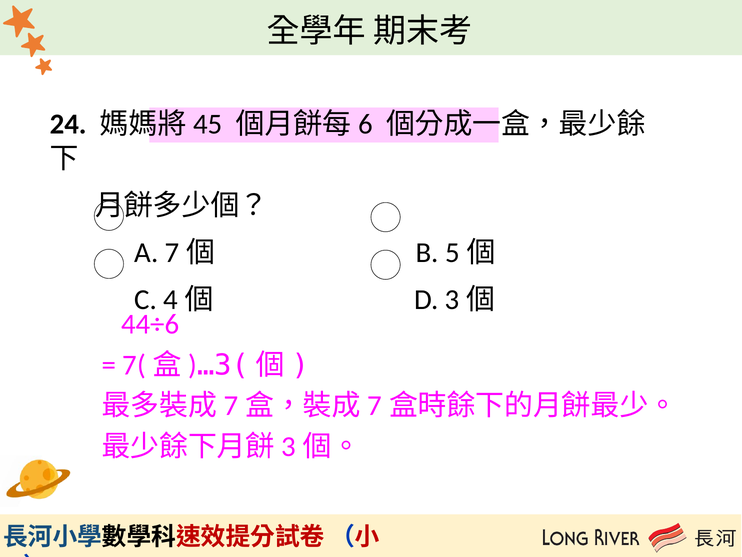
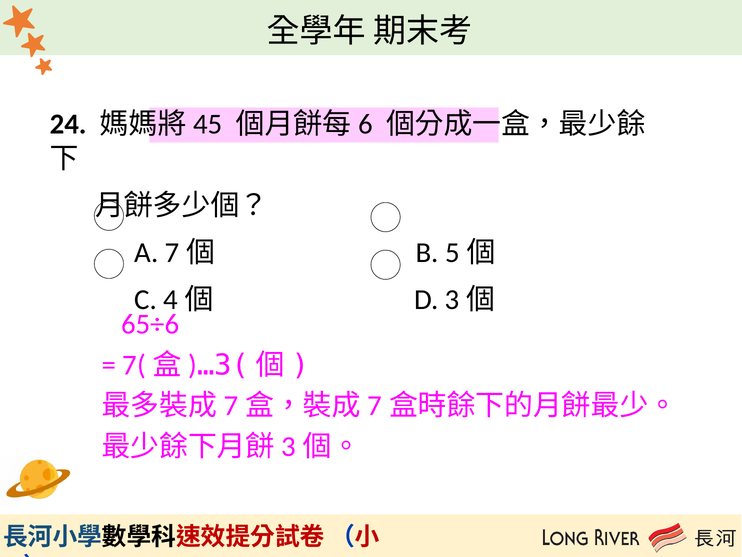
44÷6: 44÷6 -> 65÷6
